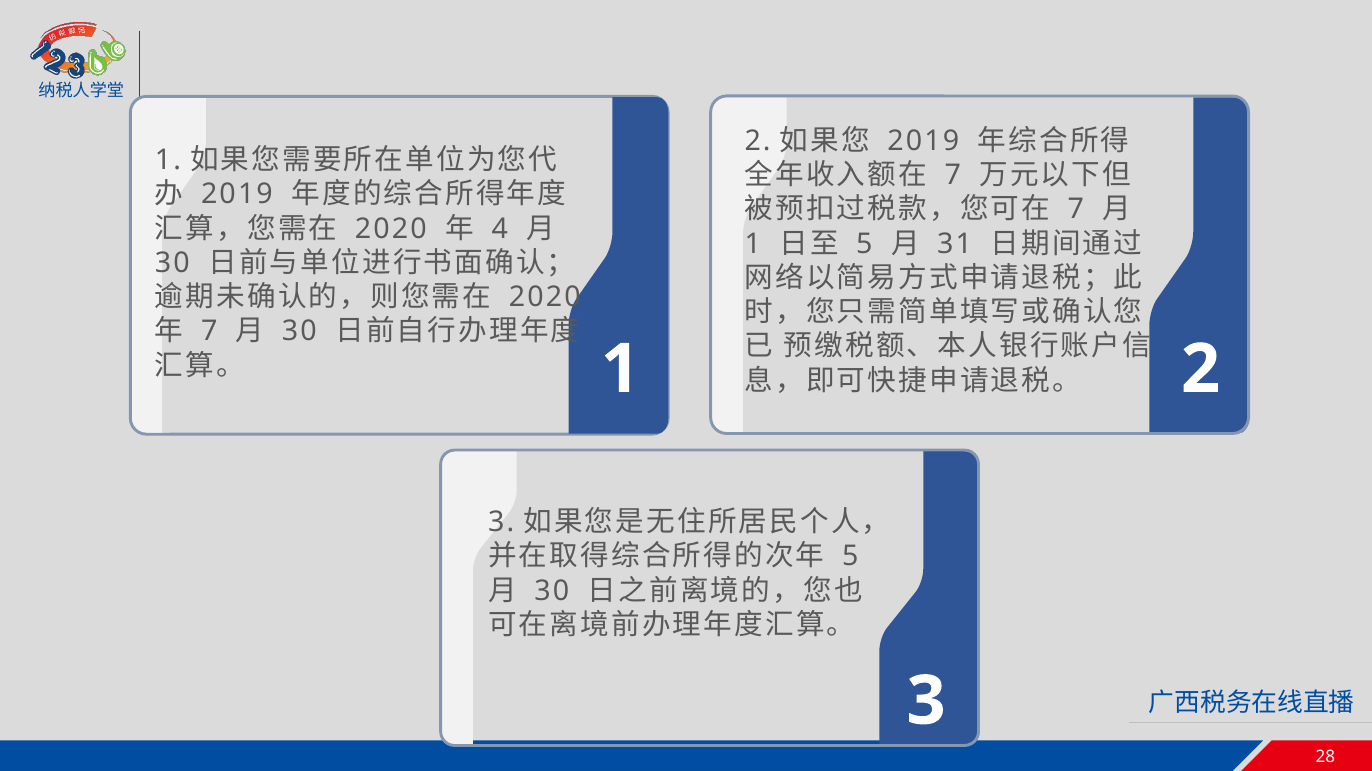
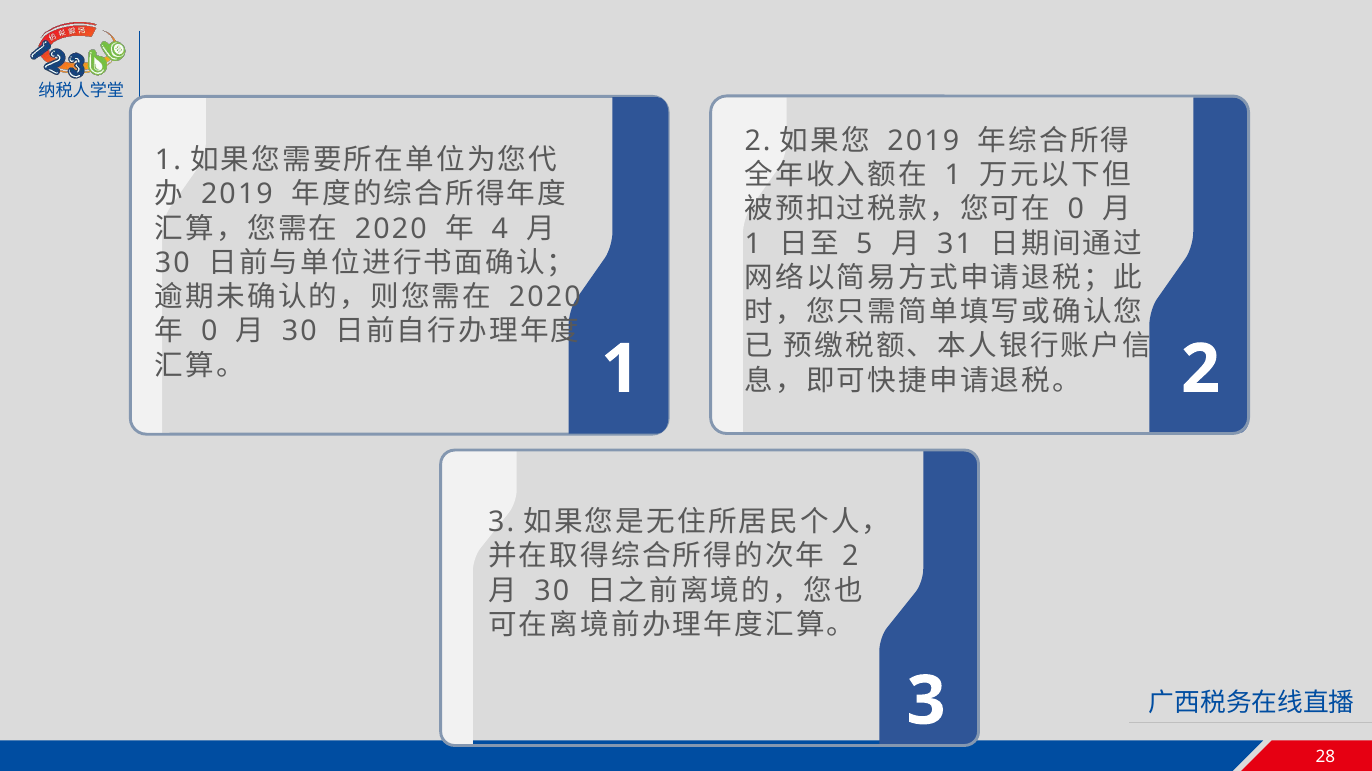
7 at (953, 175): 7 -> 1
7 at (1076, 210): 7 -> 0
7 at (209, 332): 7 -> 0
5 at (850, 557): 5 -> 2
